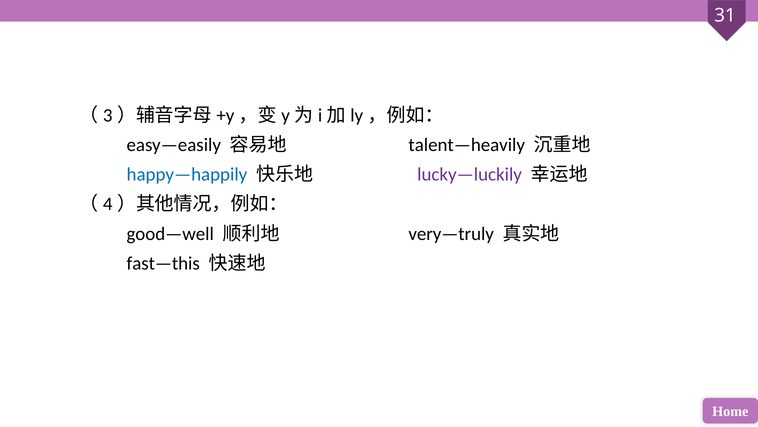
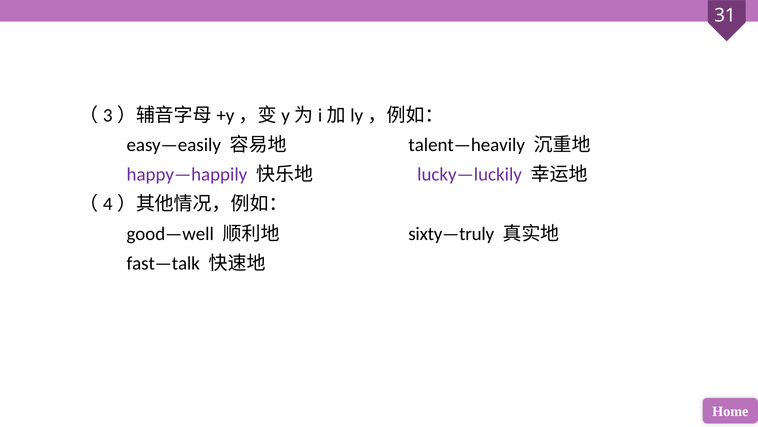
happy—happily colour: blue -> purple
very—truly: very—truly -> sixty—truly
fast—this: fast—this -> fast—talk
